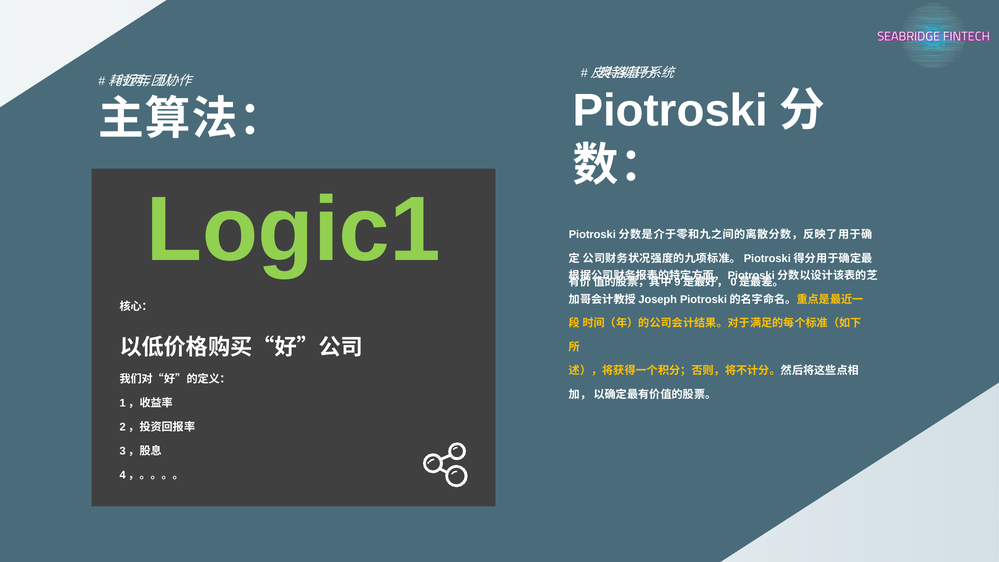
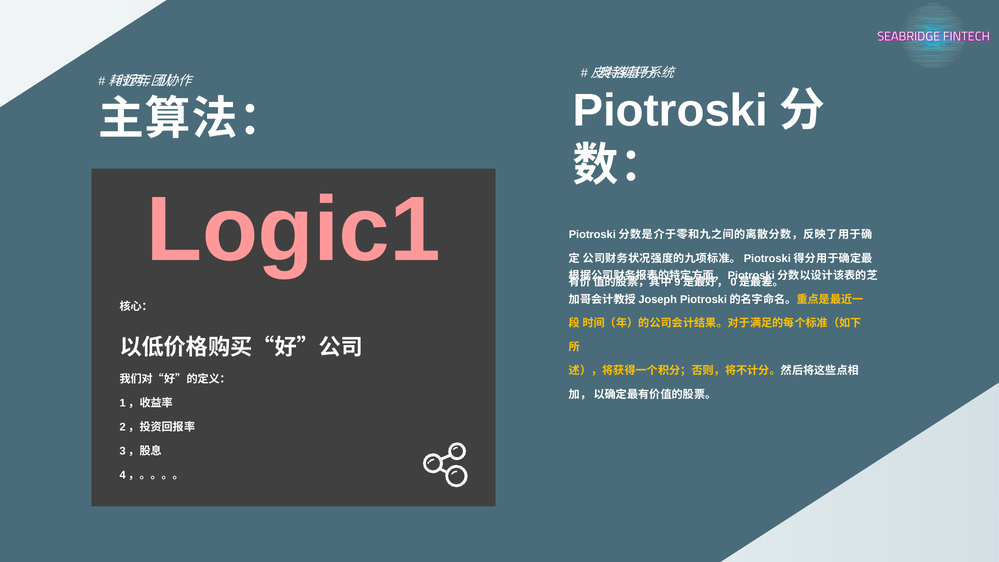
Logic1 colour: light green -> pink
